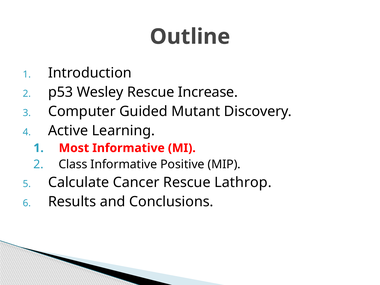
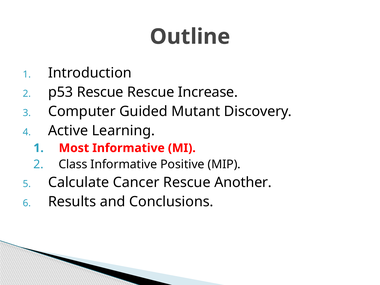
p53 Wesley: Wesley -> Rescue
Lathrop: Lathrop -> Another
